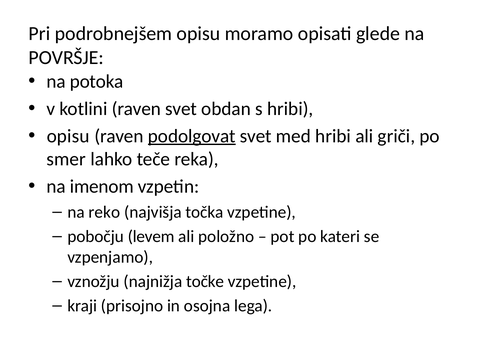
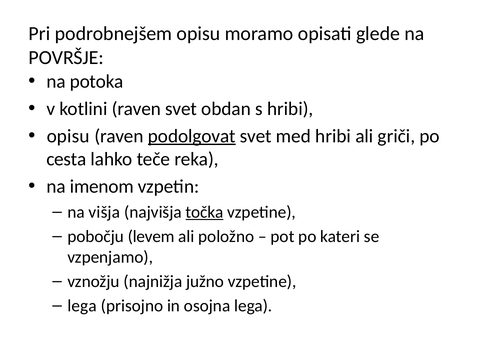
smer: smer -> cesta
reko: reko -> višja
točka underline: none -> present
točke: točke -> južno
kraji at (82, 306): kraji -> lega
